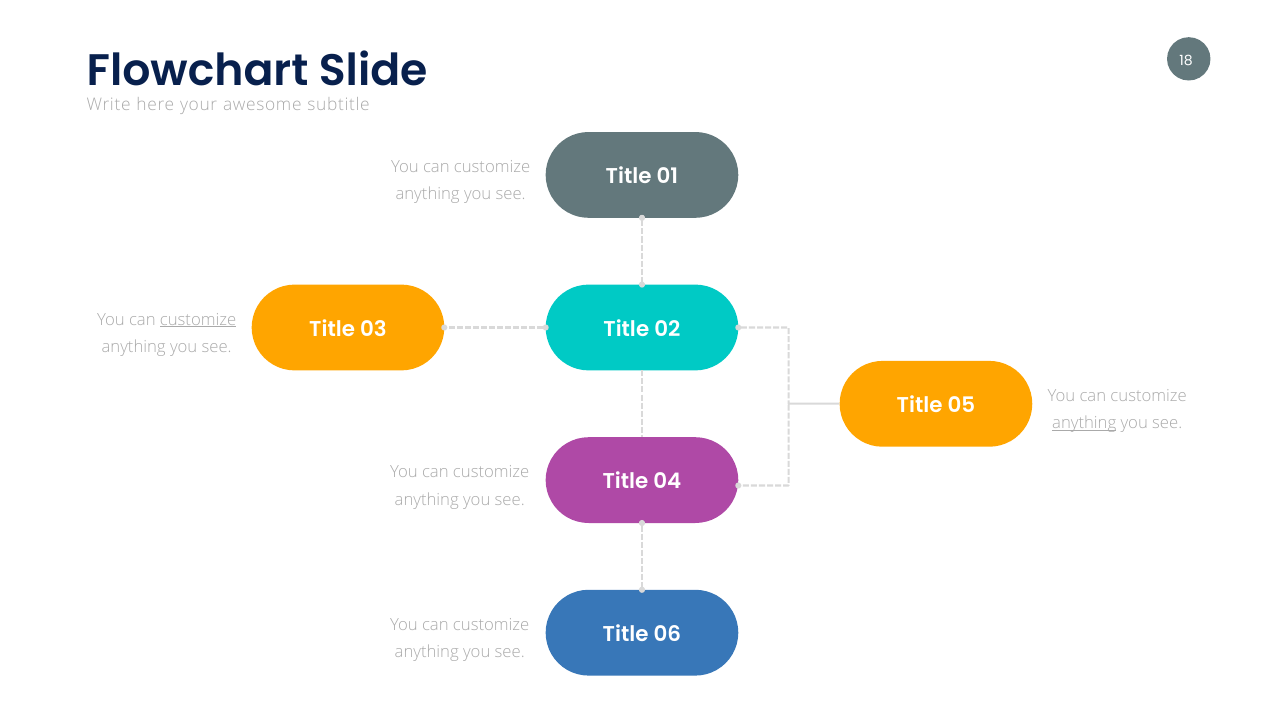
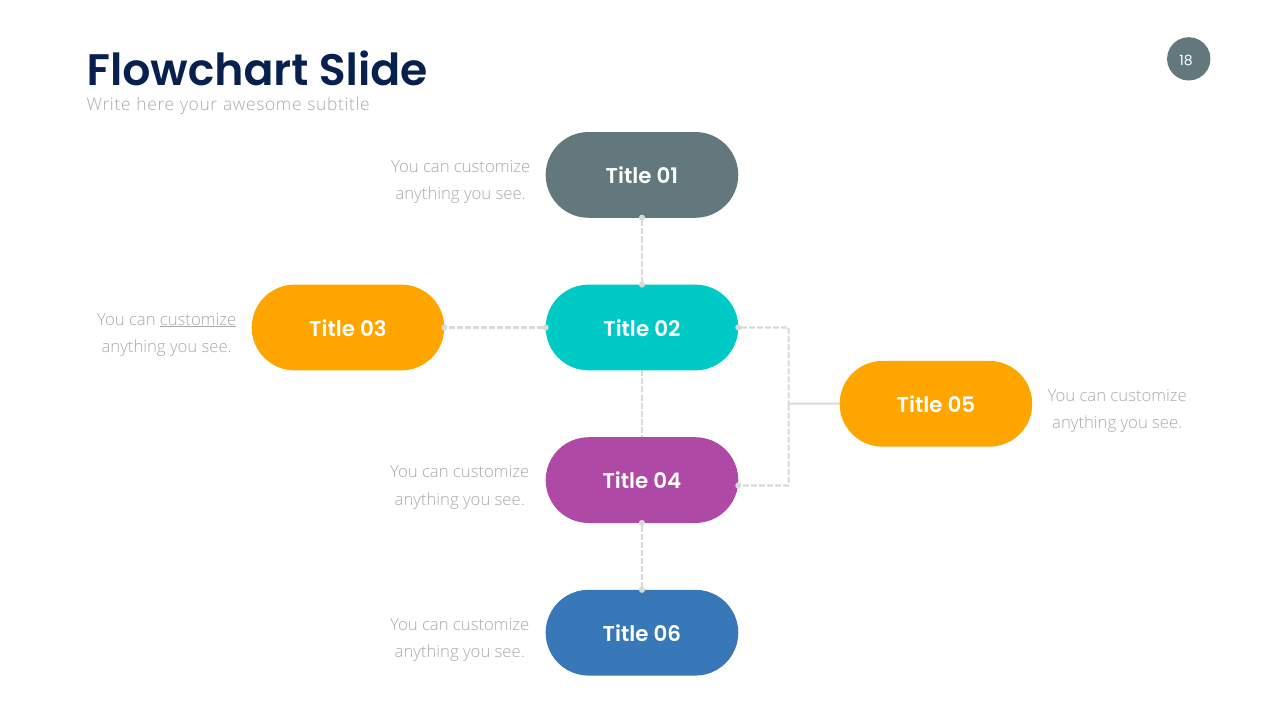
anything at (1084, 424) underline: present -> none
